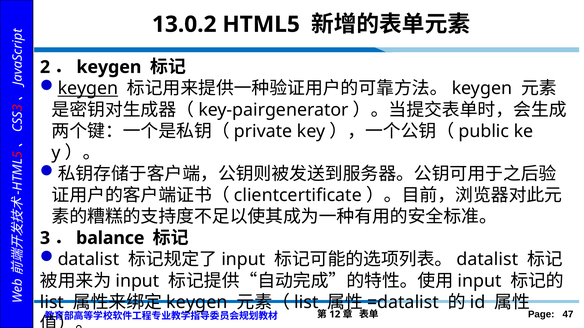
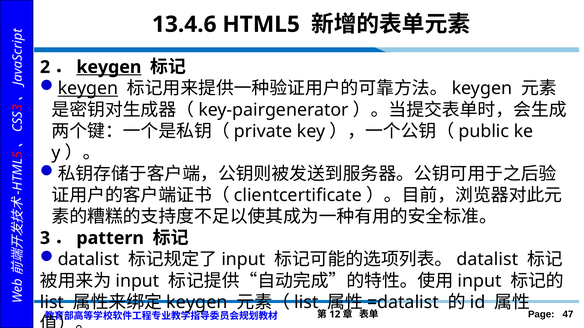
13.0.2: 13.0.2 -> 13.4.6
keygen at (109, 67) underline: none -> present
balance: balance -> pattern
